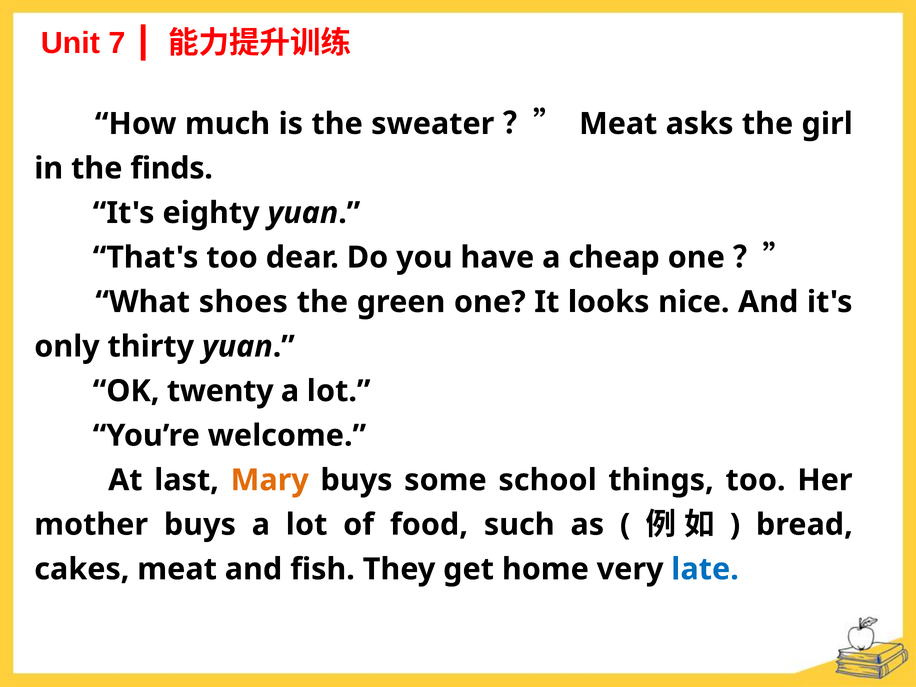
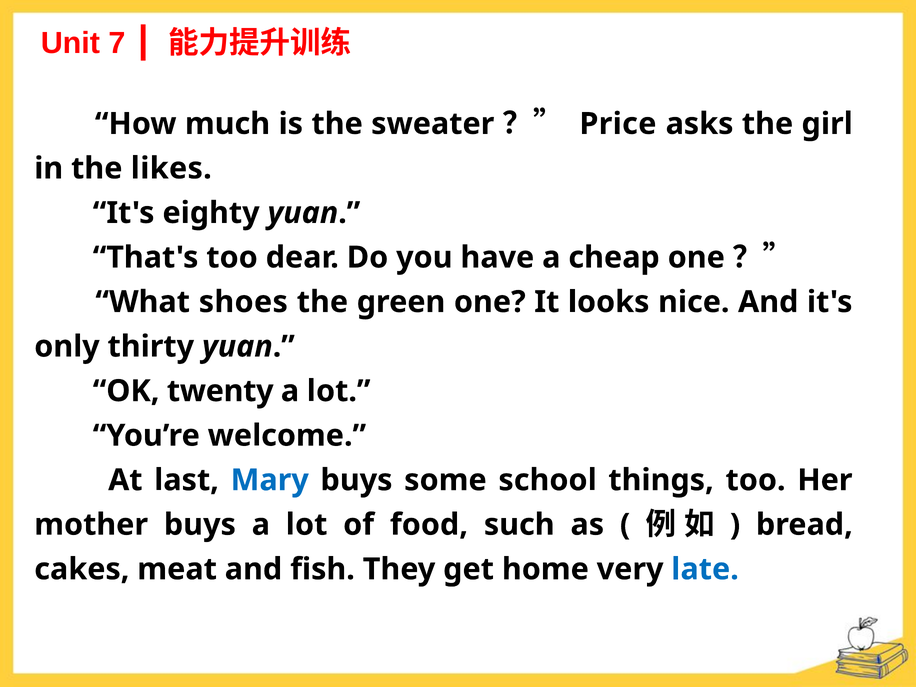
Meat at (618, 124): Meat -> Price
finds: finds -> likes
Mary colour: orange -> blue
